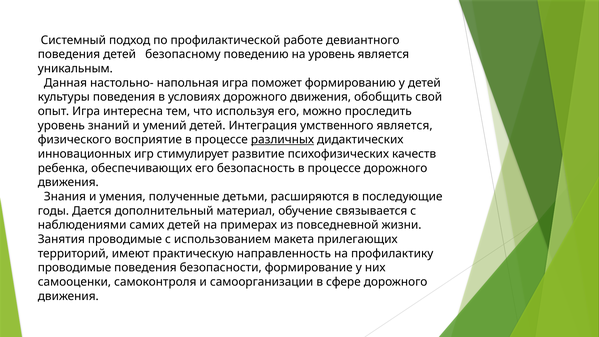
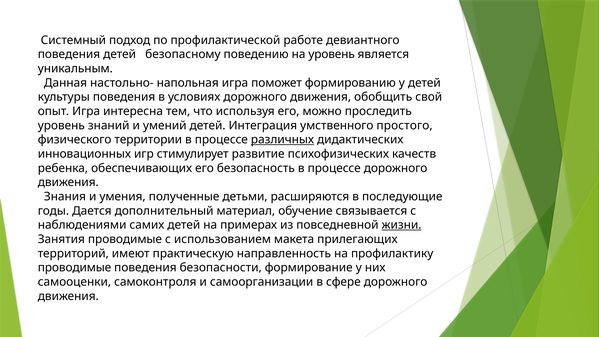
умственного является: является -> простого
восприятие: восприятие -> территории
жизни underline: none -> present
